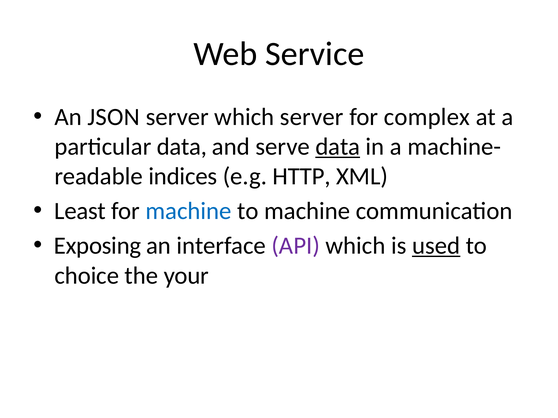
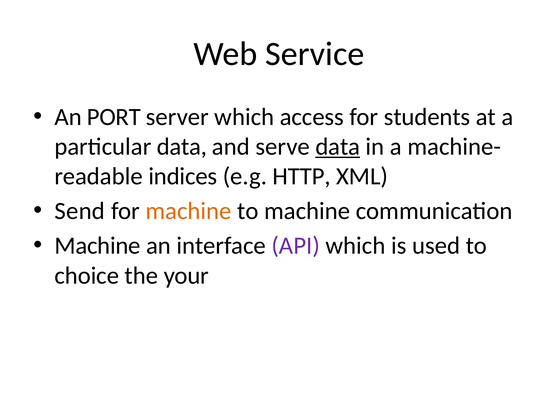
JSON: JSON -> PORT
which server: server -> access
complex: complex -> students
Least: Least -> Send
machine at (189, 211) colour: blue -> orange
Exposing at (98, 246): Exposing -> Machine
used underline: present -> none
